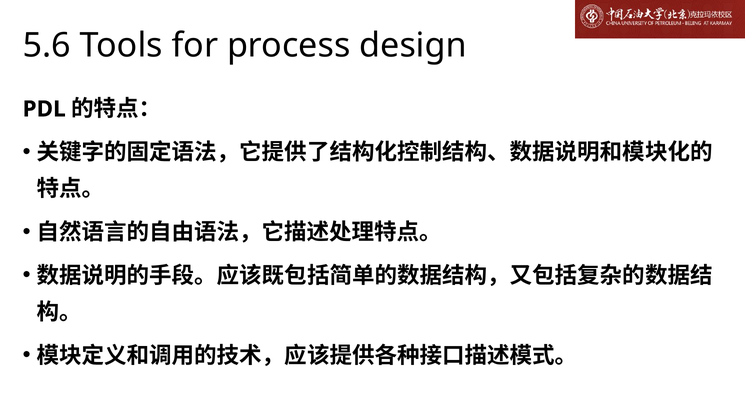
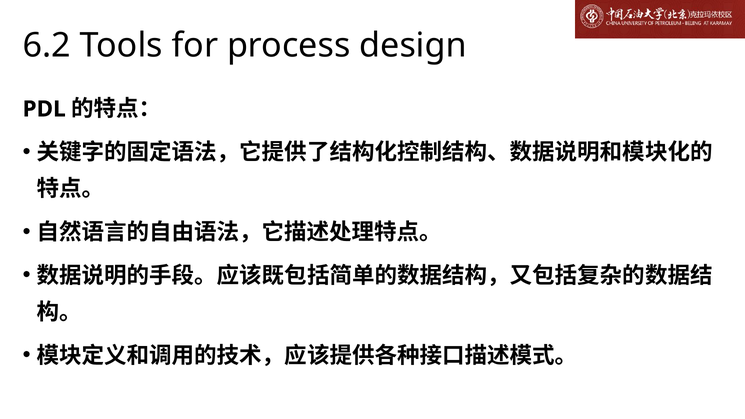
5.6: 5.6 -> 6.2
